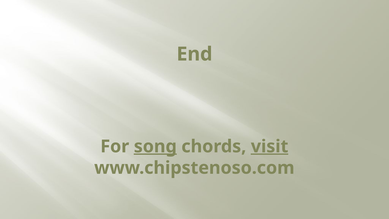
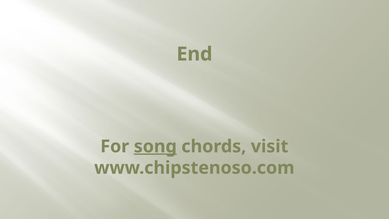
visit underline: present -> none
